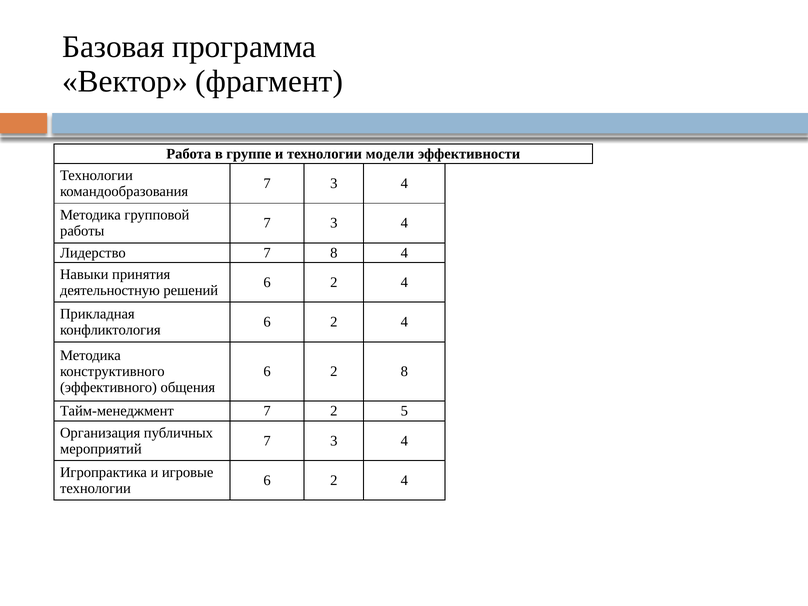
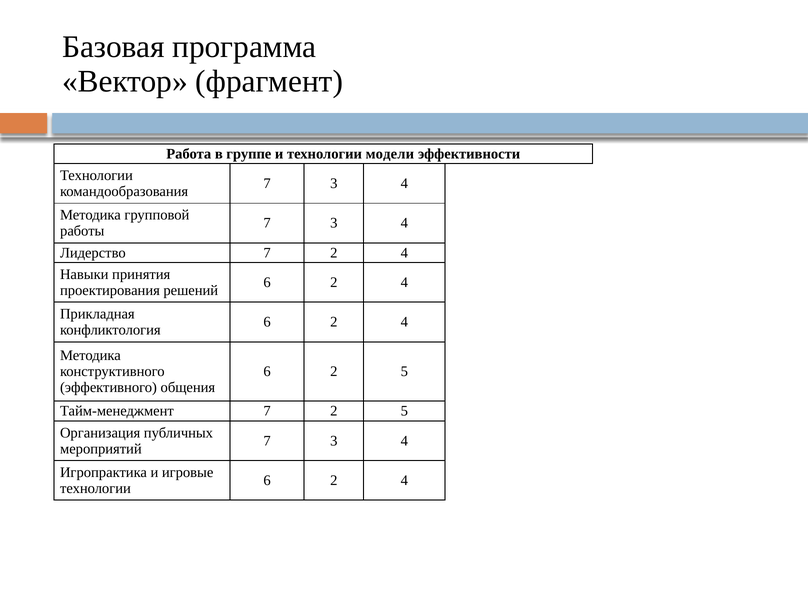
Лидерство 7 8: 8 -> 2
деятельностную: деятельностную -> проектирования
6 2 8: 8 -> 5
